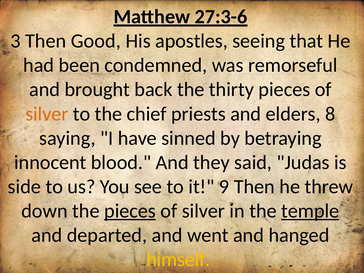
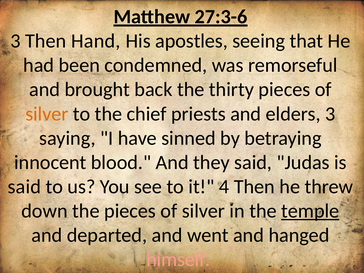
Good: Good -> Hand
elders 8: 8 -> 3
side at (24, 187): side -> said
9: 9 -> 4
pieces at (130, 211) underline: present -> none
himself colour: yellow -> pink
